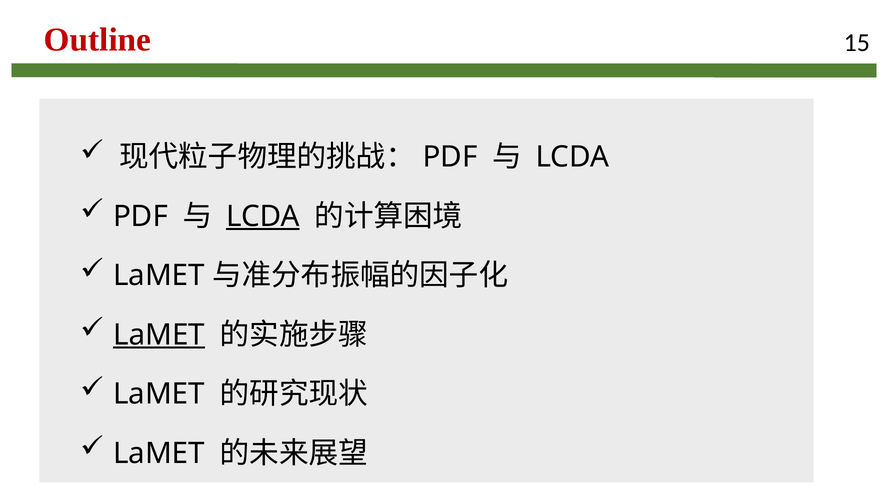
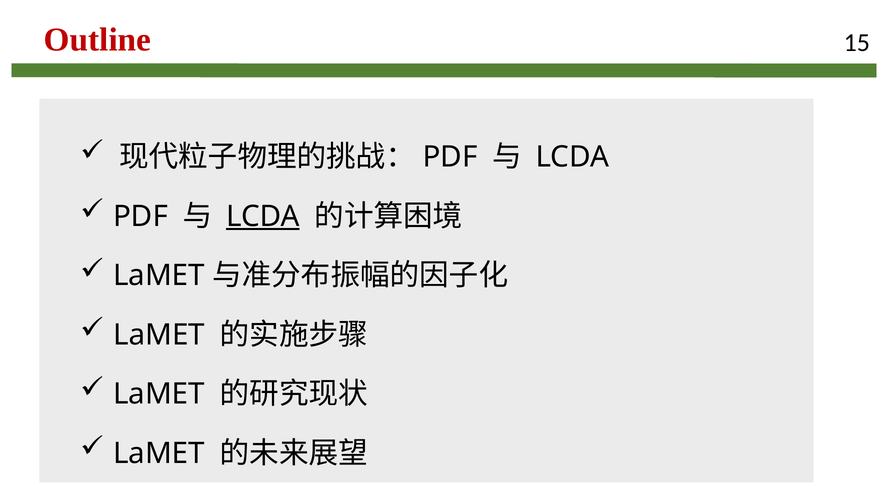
LaMET at (159, 335) underline: present -> none
